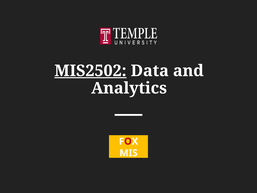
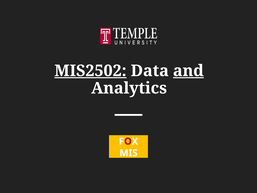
and underline: none -> present
